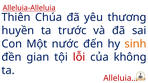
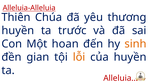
nước: nước -> hoan
lỗi colour: red -> orange
của không: không -> huyền
